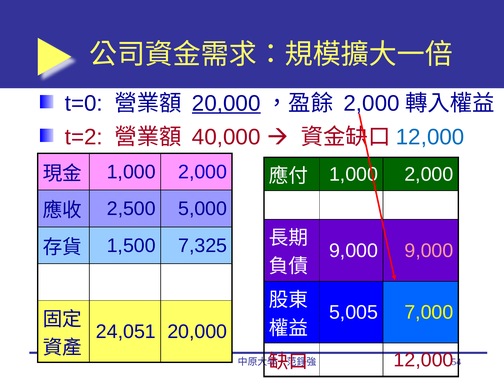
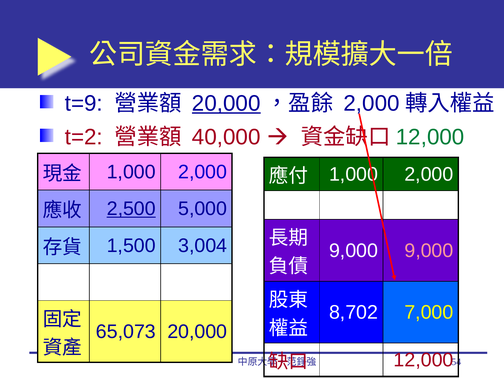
t=0: t=0 -> t=9
12,000 at (430, 137) colour: blue -> green
2,500 underline: none -> present
7,325: 7,325 -> 3,004
5,005: 5,005 -> 8,702
24,051: 24,051 -> 65,073
